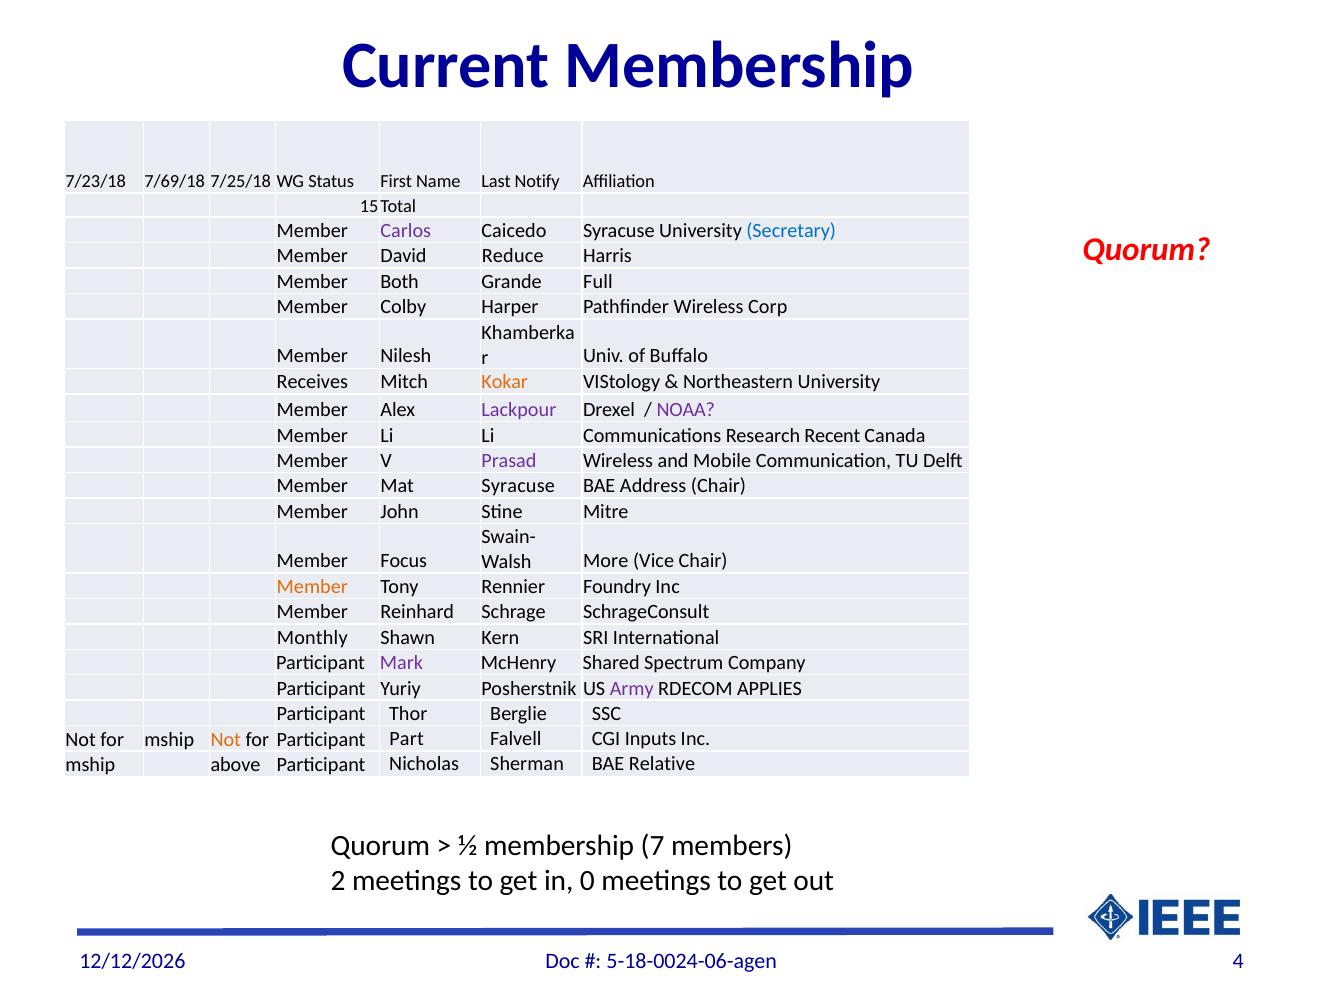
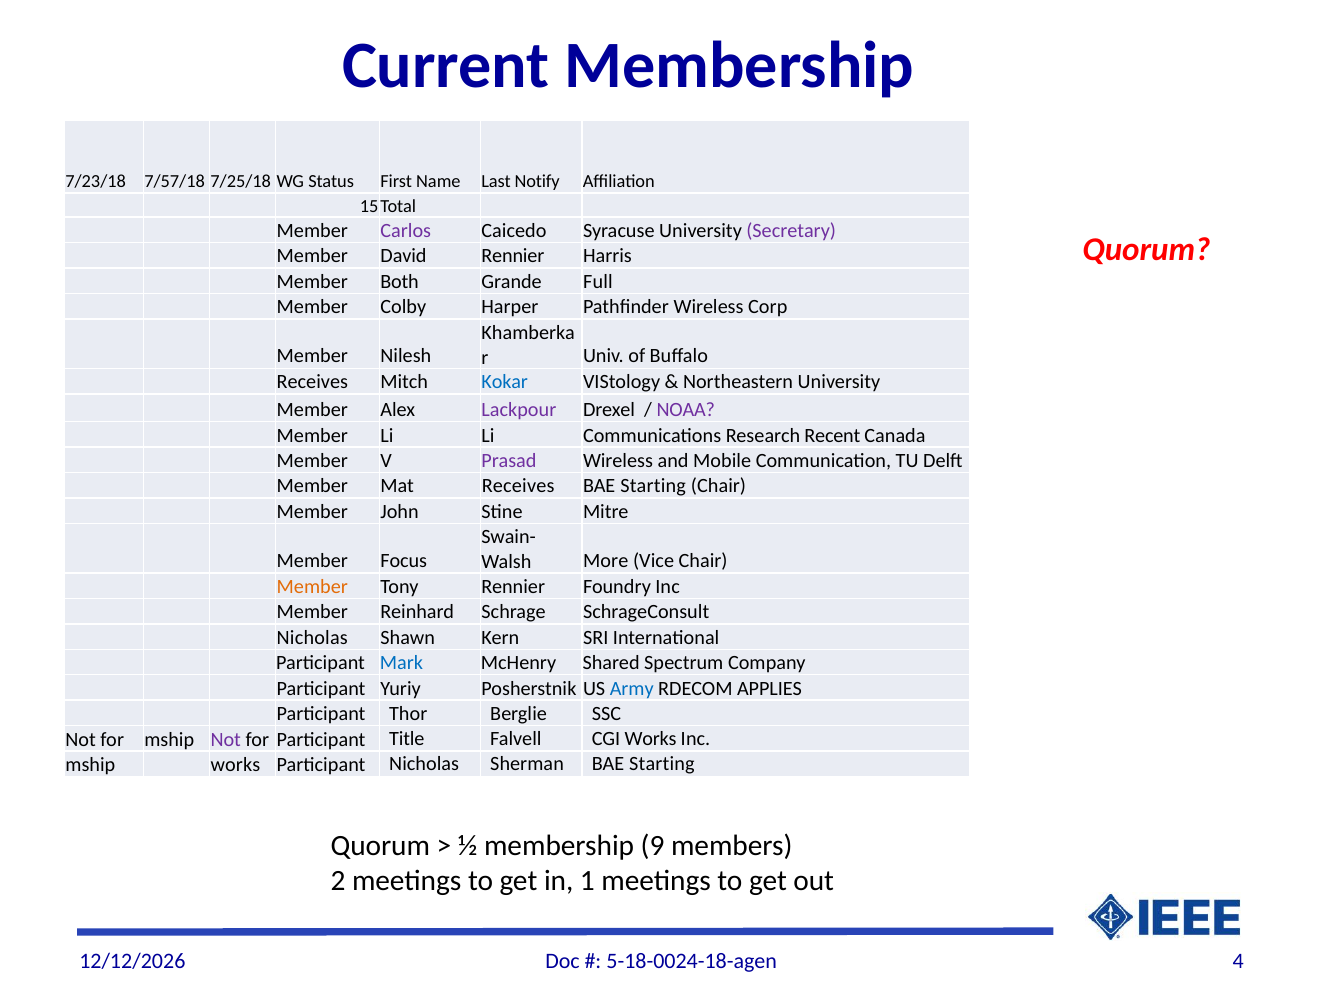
7/69/18: 7/69/18 -> 7/57/18
Secretary colour: blue -> purple
David Reduce: Reduce -> Rennier
Kokar colour: orange -> blue
Mat Syracuse: Syracuse -> Receives
Address at (653, 486): Address -> Starting
Monthly at (312, 637): Monthly -> Nicholas
Mark colour: purple -> blue
Army colour: purple -> blue
Not at (226, 739) colour: orange -> purple
Part: Part -> Title
CGI Inputs: Inputs -> Works
mship above: above -> works
Sherman BAE Relative: Relative -> Starting
7: 7 -> 9
0: 0 -> 1
5-18-0024-06-agen: 5-18-0024-06-agen -> 5-18-0024-18-agen
